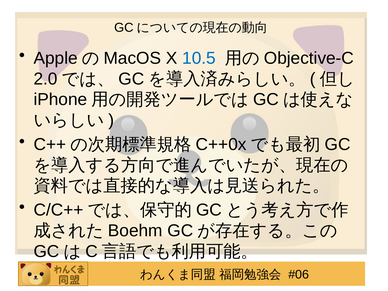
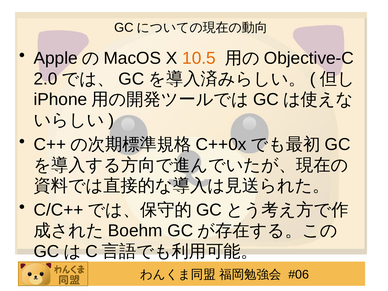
10.5 colour: blue -> orange
